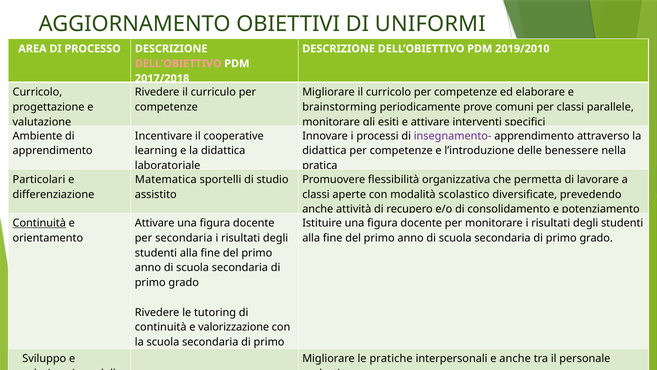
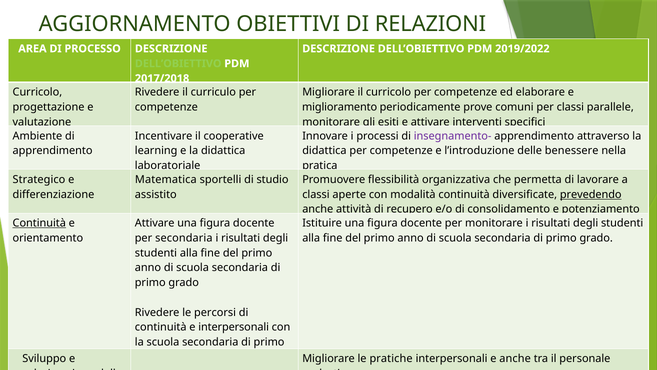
UNIFORMI: UNIFORMI -> RELAZIONI
2019/2010: 2019/2010 -> 2019/2022
DELL’OBIETTIVO at (178, 64) colour: pink -> light green
brainstorming: brainstorming -> miglioramento
Particolari: Particolari -> Strategico
modalità scolastico: scolastico -> continuità
prevedendo underline: none -> present
tutoring: tutoring -> percorsi
continuità e valorizzazione: valorizzazione -> interpersonali
